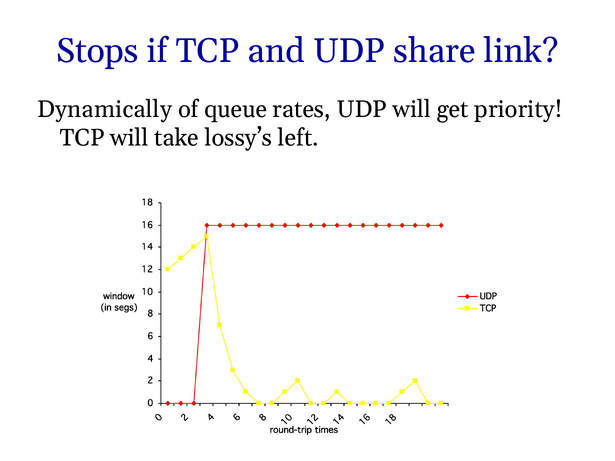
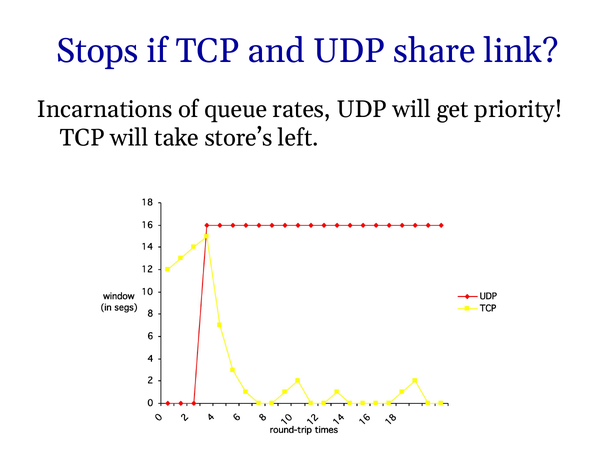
Dynamically: Dynamically -> Incarnations
lossy’s: lossy’s -> store’s
